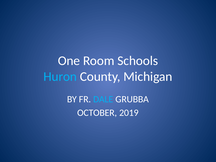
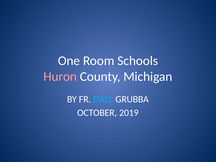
Huron colour: light blue -> pink
